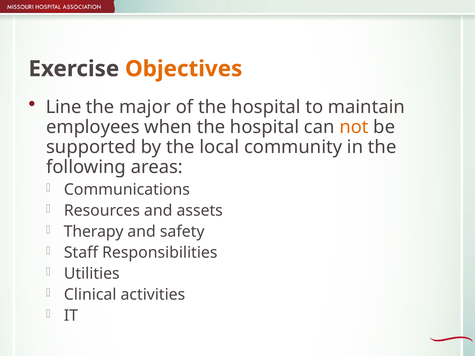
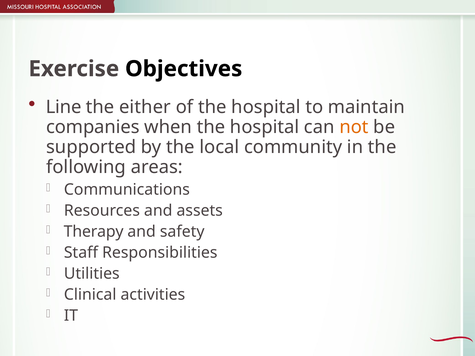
Objectives colour: orange -> black
major: major -> either
employees: employees -> companies
